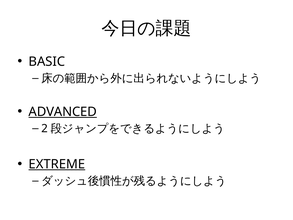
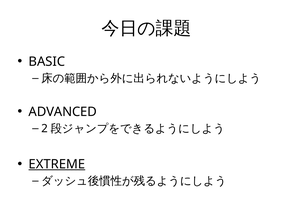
ADVANCED underline: present -> none
